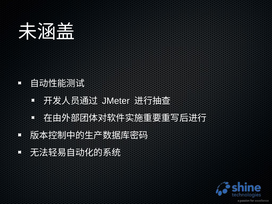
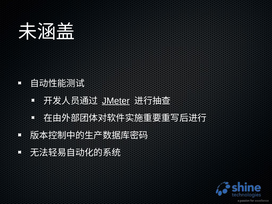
JMeter underline: none -> present
